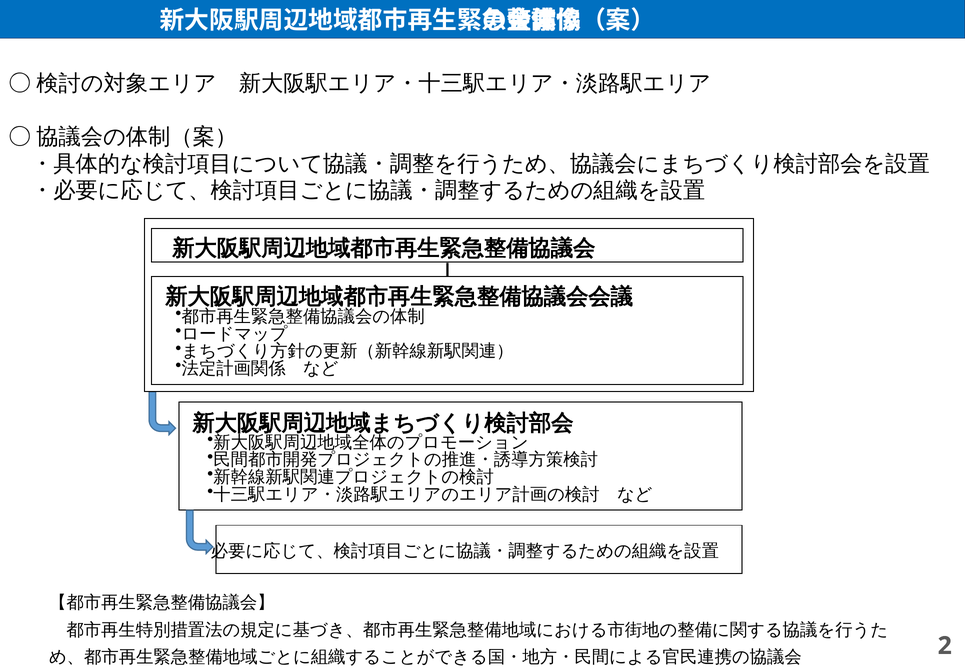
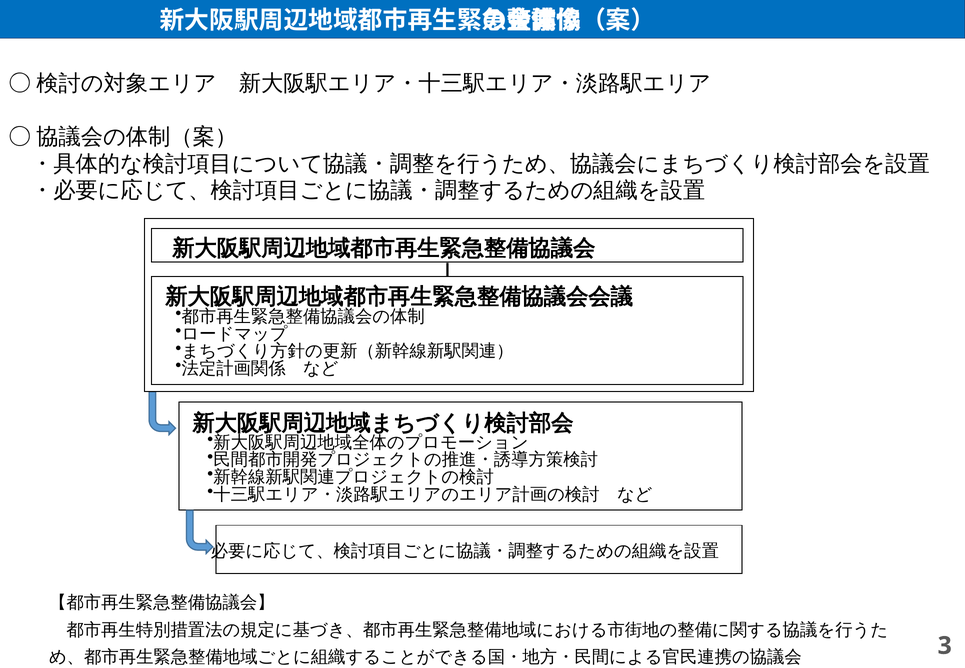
2: 2 -> 3
